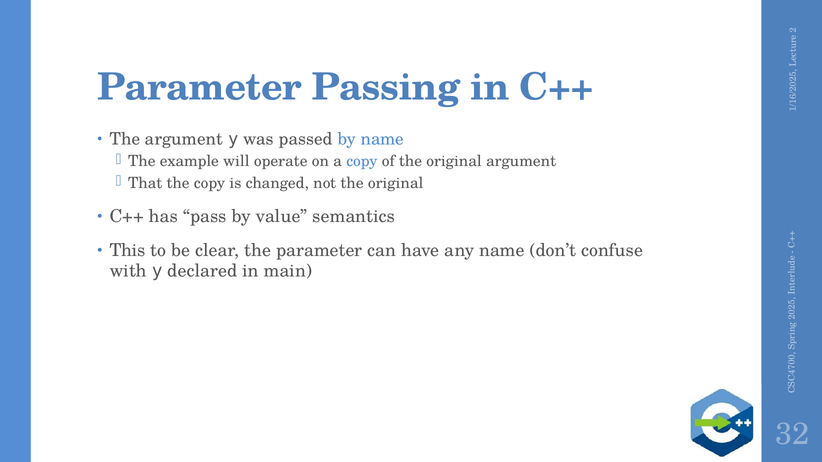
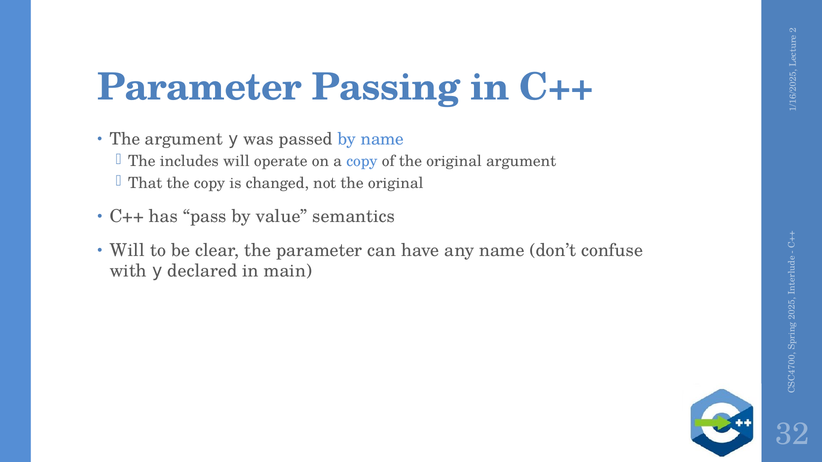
example: example -> includes
This at (128, 251): This -> Will
